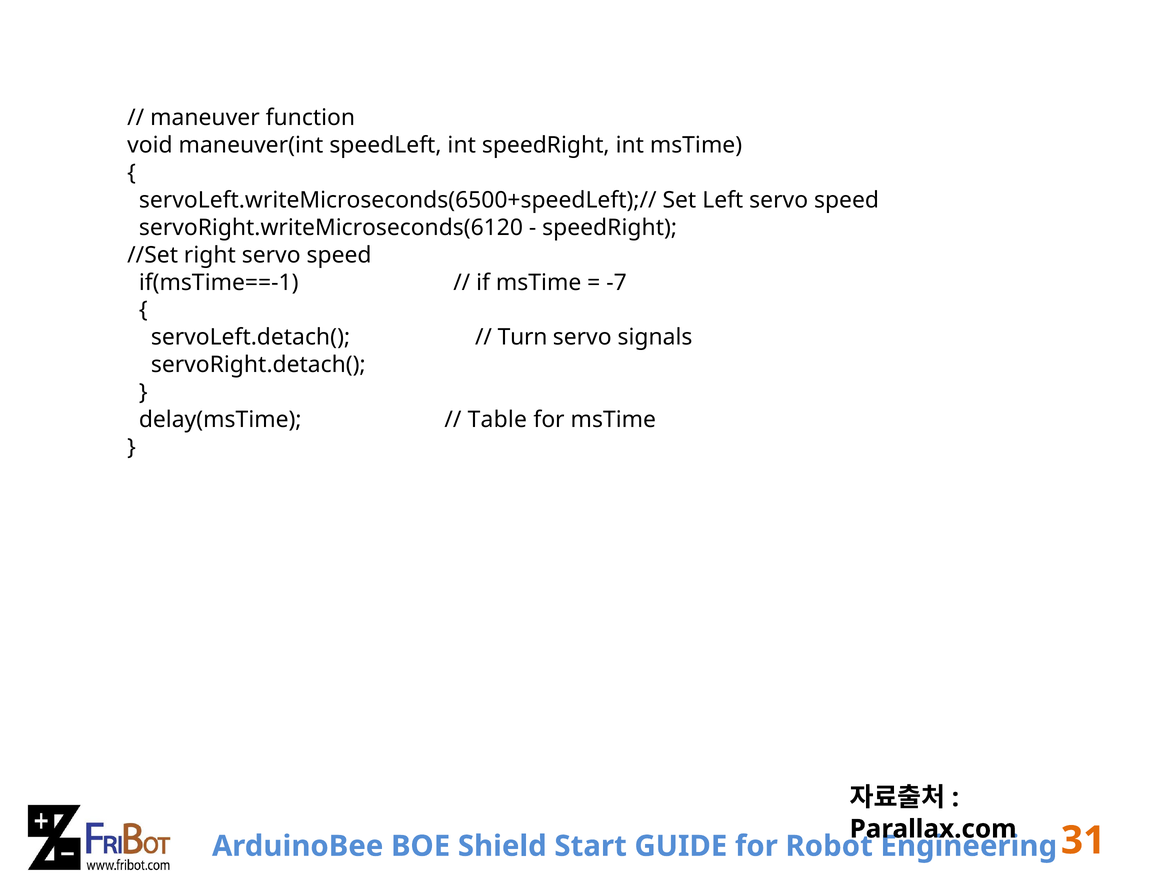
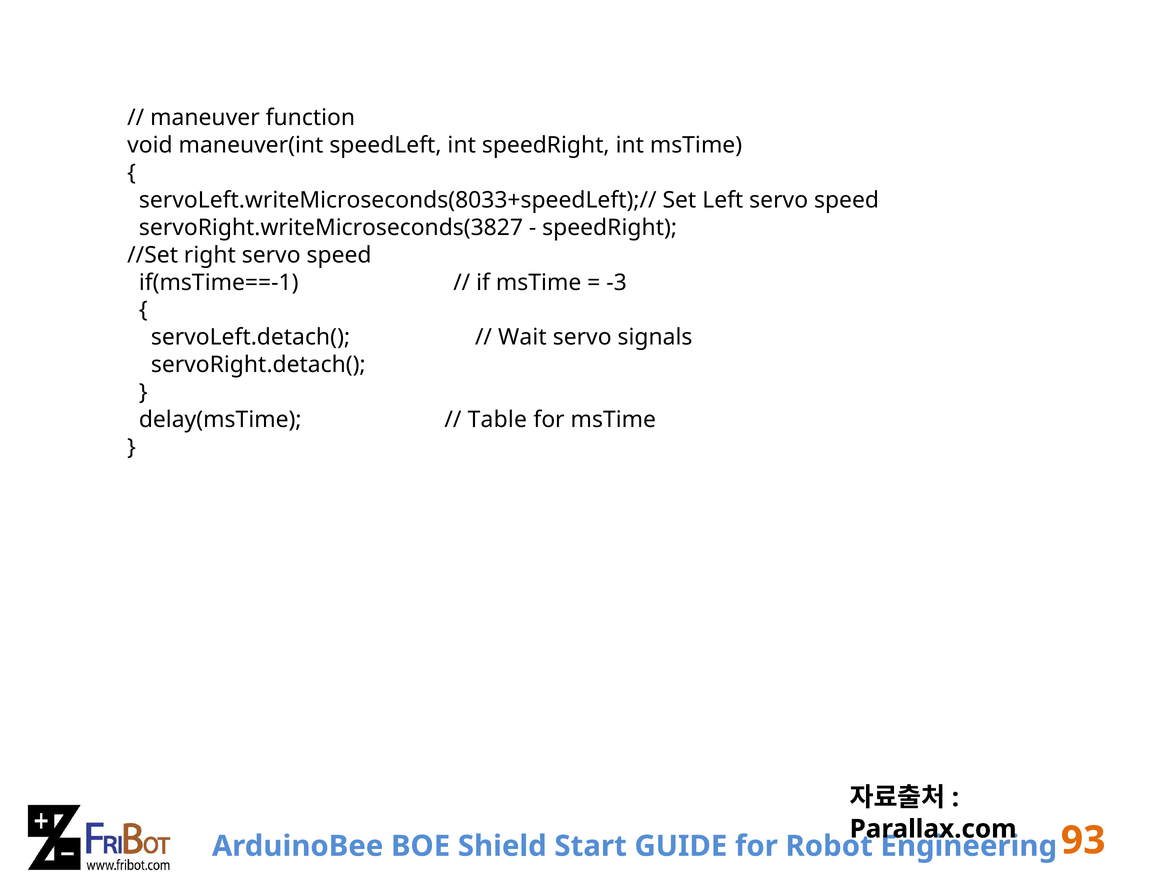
servoLeft.writeMicroseconds(6500+speedLeft);//: servoLeft.writeMicroseconds(6500+speedLeft);// -> servoLeft.writeMicroseconds(8033+speedLeft);//
servoRight.writeMicroseconds(6120: servoRight.writeMicroseconds(6120 -> servoRight.writeMicroseconds(3827
-7: -7 -> -3
Turn: Turn -> Wait
31: 31 -> 93
